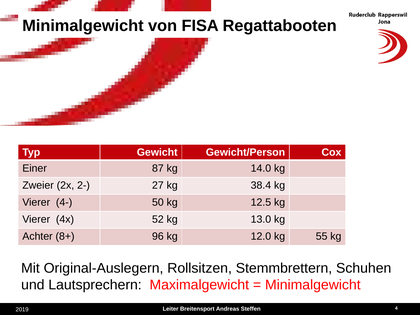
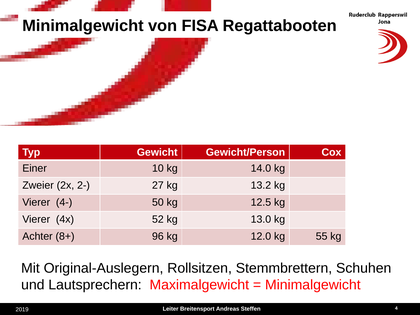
87: 87 -> 10
38.4: 38.4 -> 13.2
